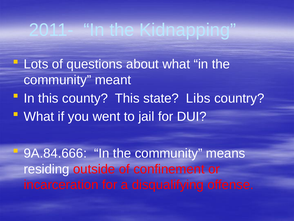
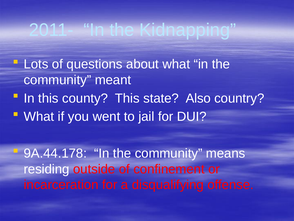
Libs: Libs -> Also
9A.84.666: 9A.84.666 -> 9A.44.178
